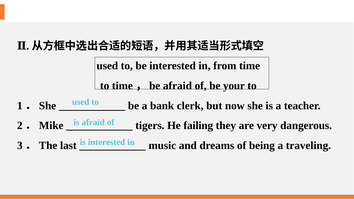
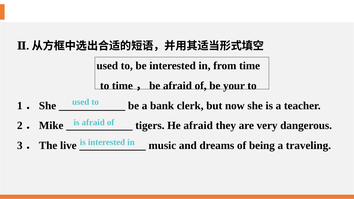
He failing: failing -> afraid
last: last -> live
